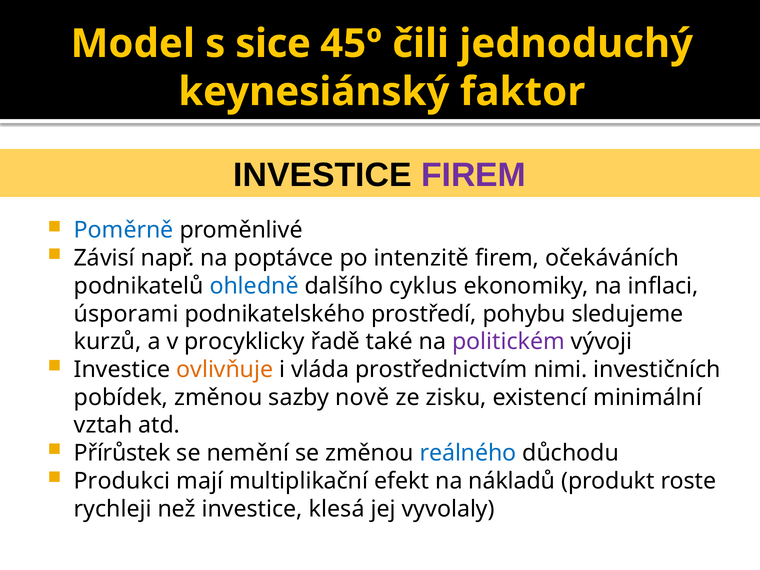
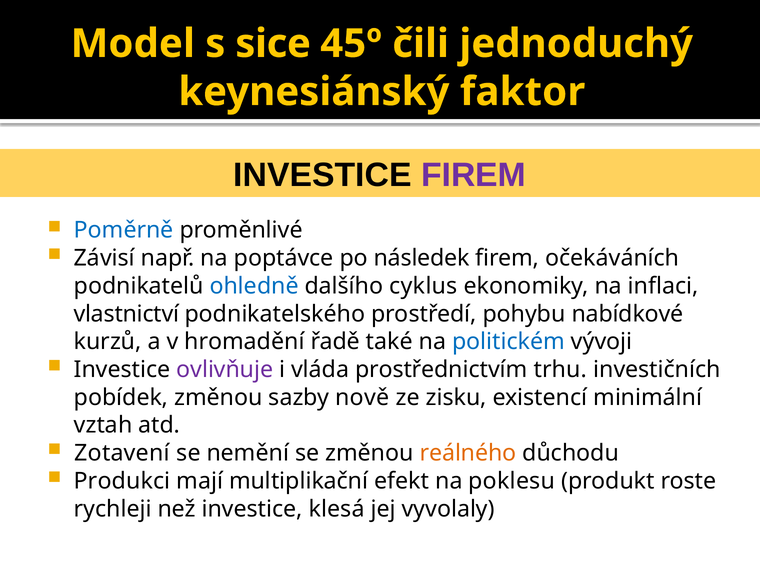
intenzitě: intenzitě -> následek
úsporami: úsporami -> vlastnictví
sledujeme: sledujeme -> nabídkové
procyklicky: procyklicky -> hromadění
politickém colour: purple -> blue
ovlivňuje colour: orange -> purple
nimi: nimi -> trhu
Přírůstek: Přírůstek -> Zotavení
reálného colour: blue -> orange
nákladů: nákladů -> poklesu
